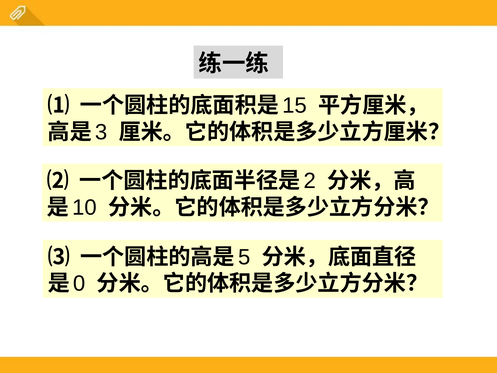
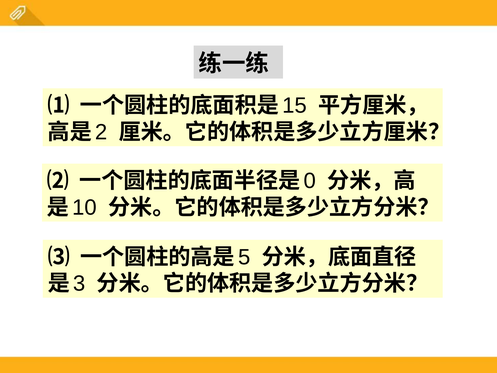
3: 3 -> 2
2: 2 -> 0
0: 0 -> 3
